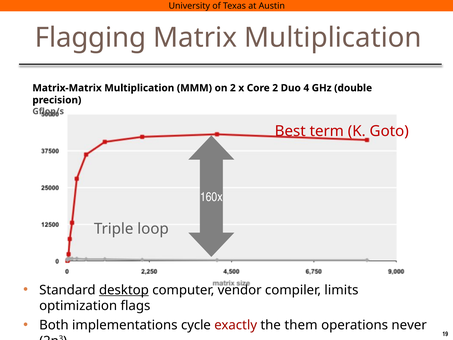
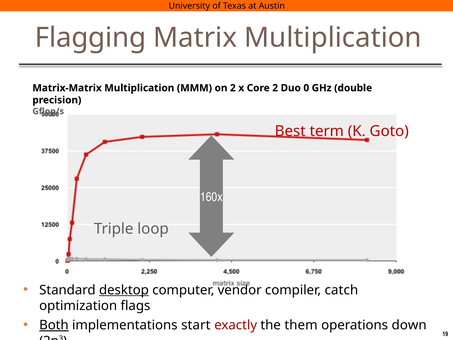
4: 4 -> 0
limits: limits -> catch
Both underline: none -> present
cycle: cycle -> start
never: never -> down
